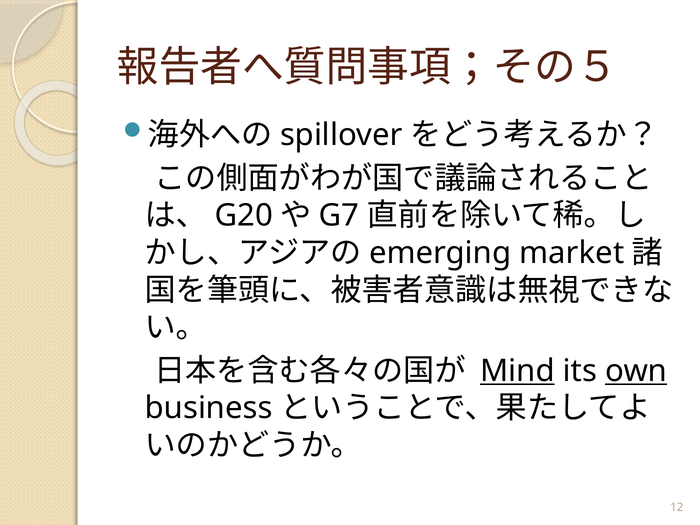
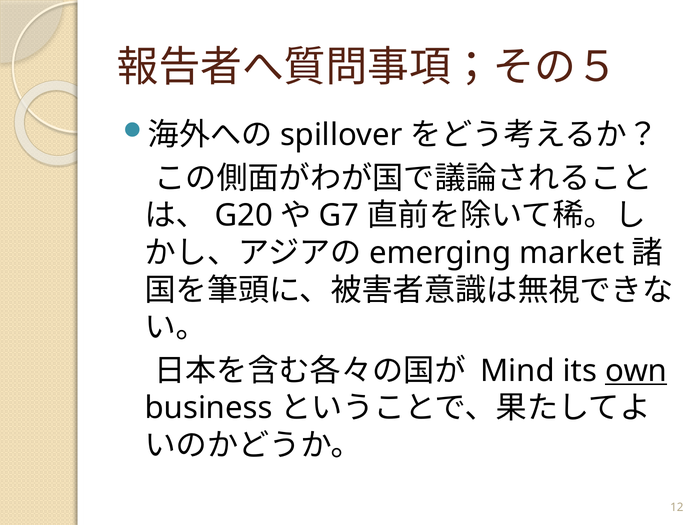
Mind underline: present -> none
